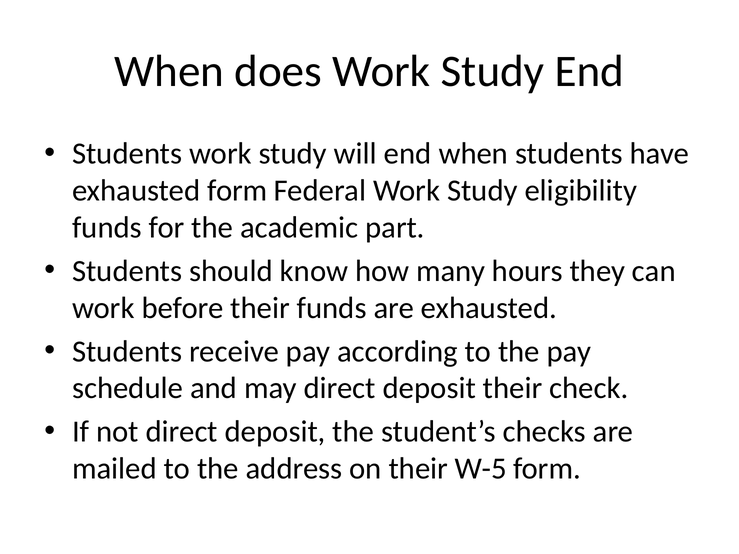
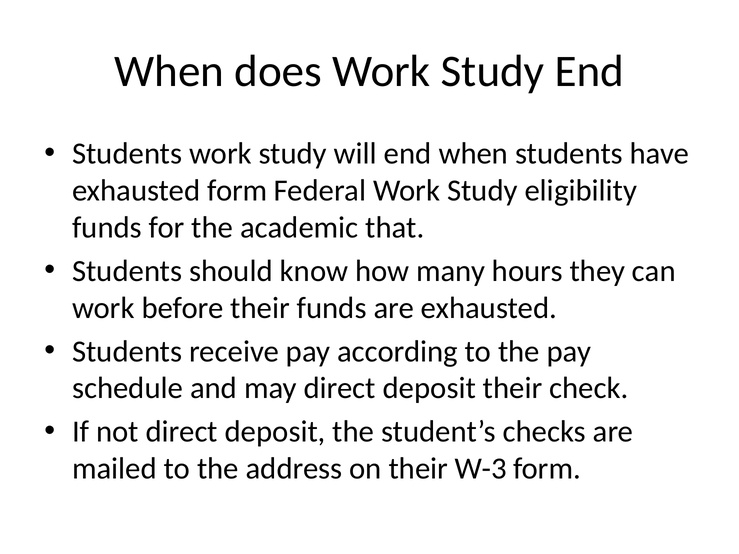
part: part -> that
W-5: W-5 -> W-3
